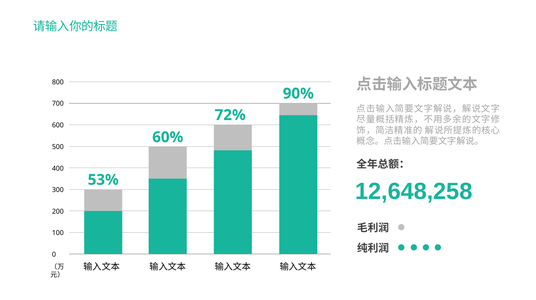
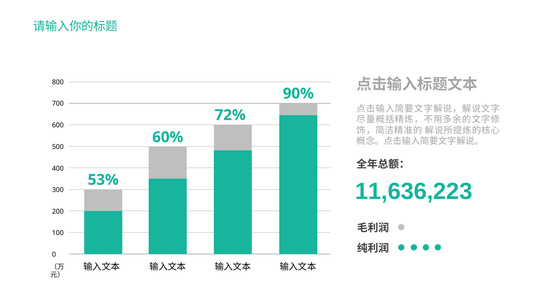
12,648,258: 12,648,258 -> 11,636,223
